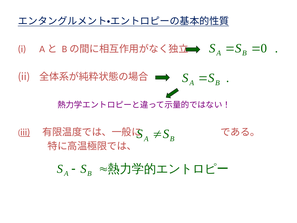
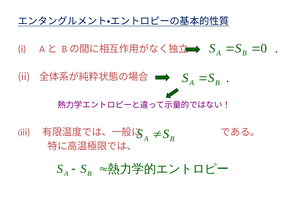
iii underline: present -> none
